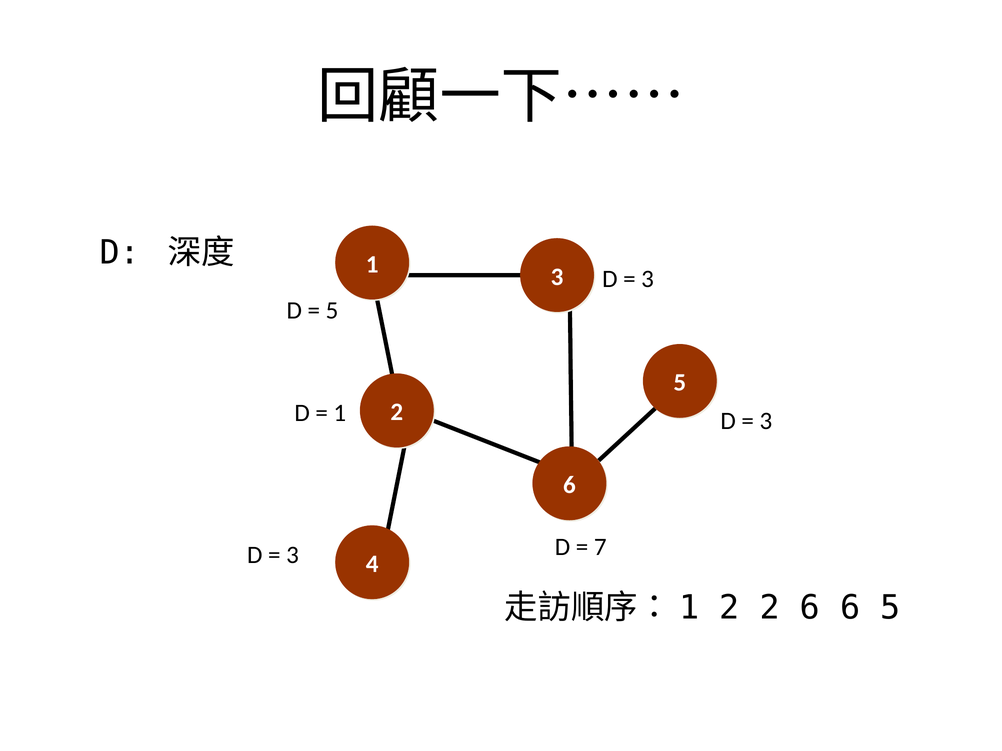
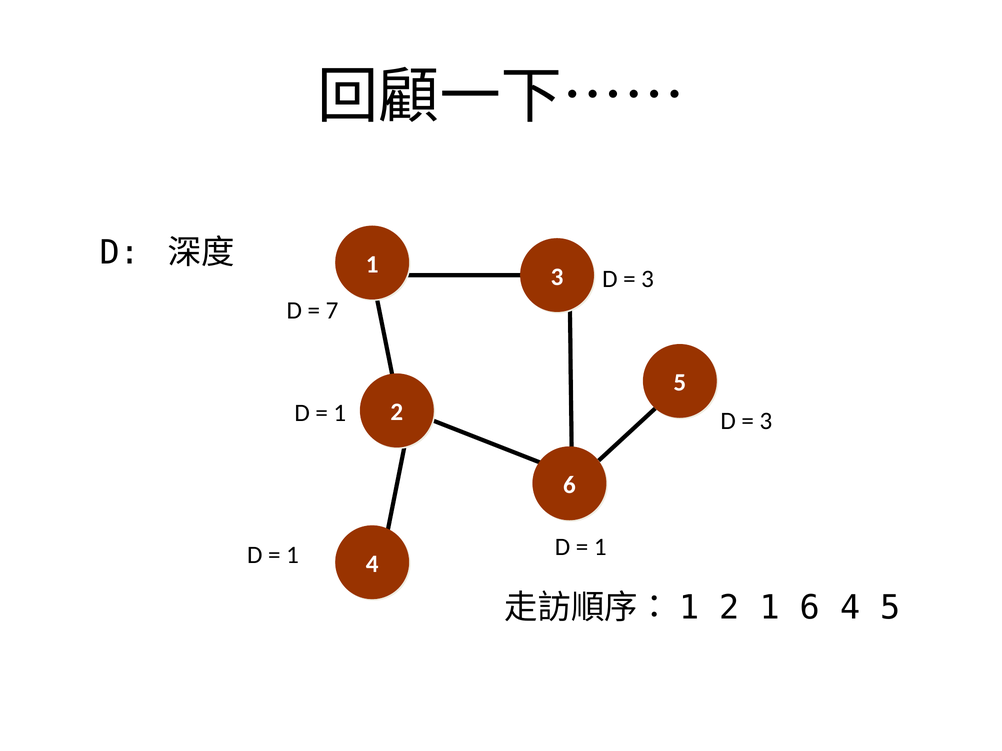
5 at (332, 311): 5 -> 7
3 at (292, 555): 3 -> 1
7 at (600, 547): 7 -> 1
2 at (770, 608): 2 -> 1
6 at (850, 608): 6 -> 4
